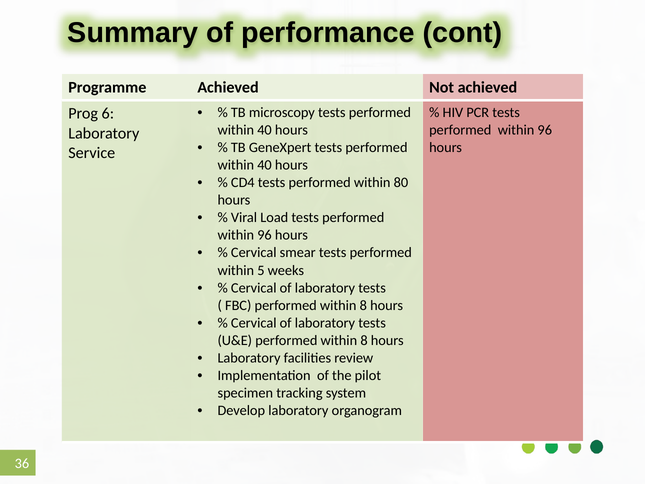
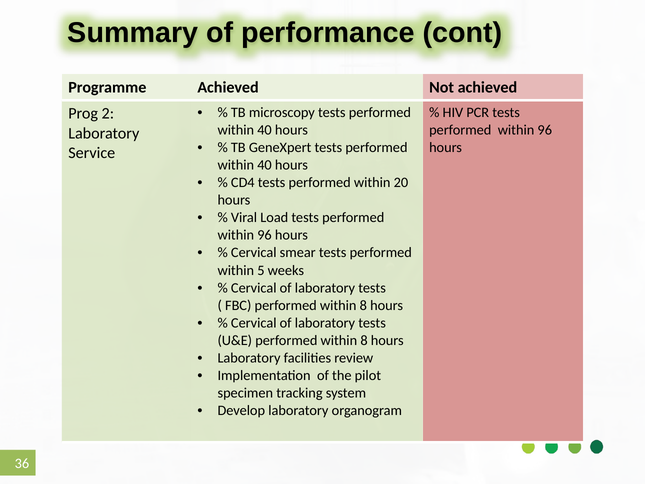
6: 6 -> 2
80: 80 -> 20
